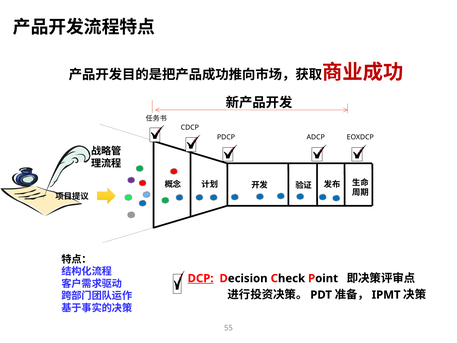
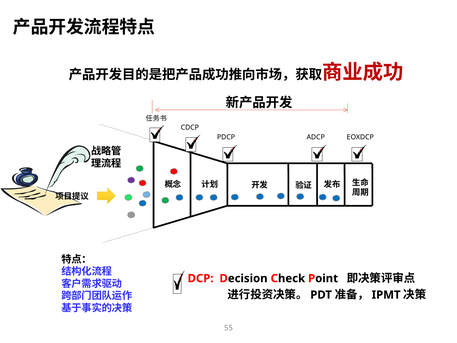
DCP underline: present -> none
